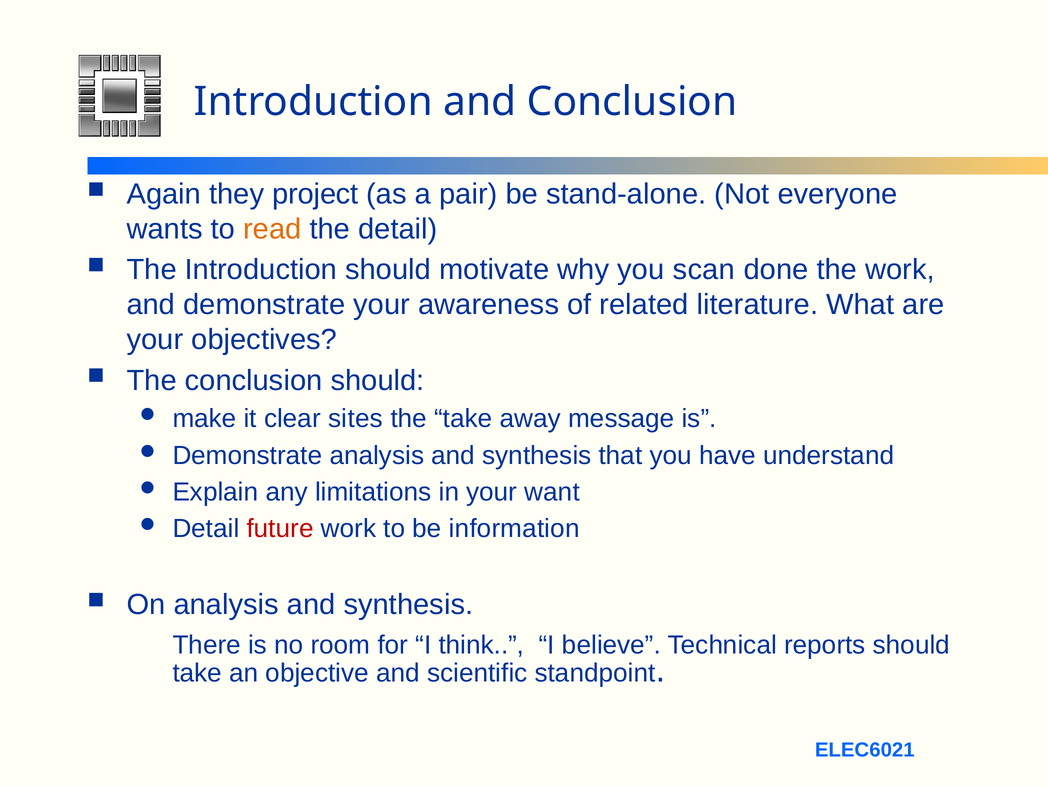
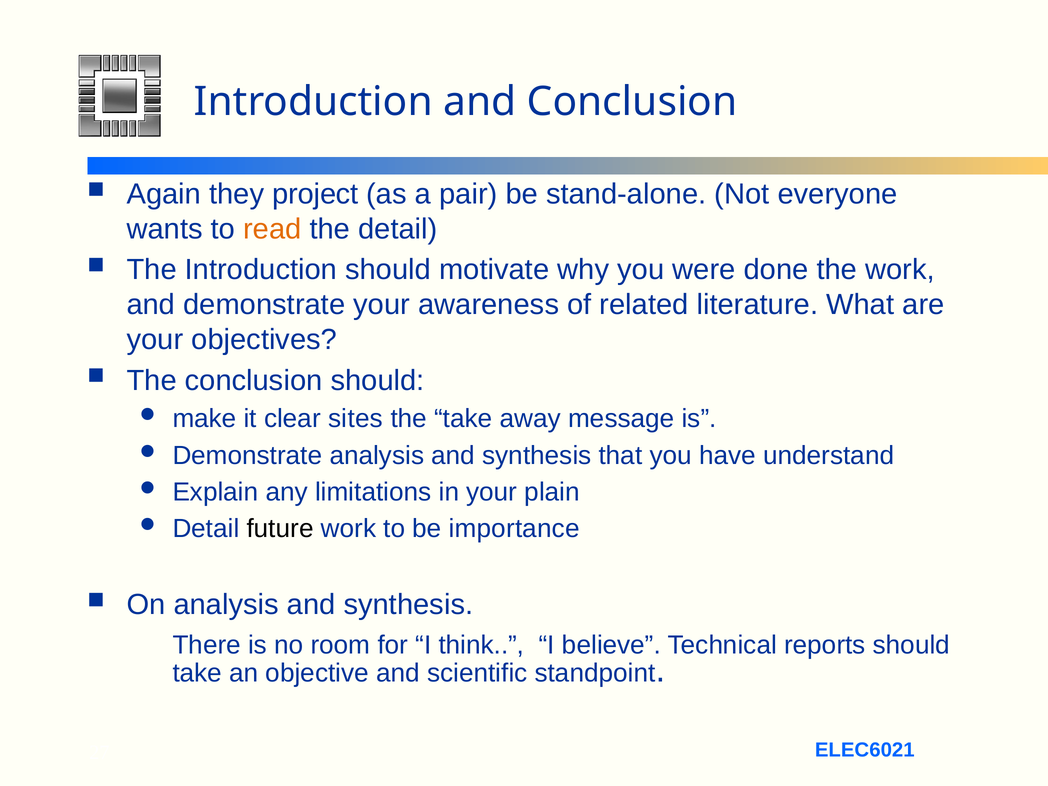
scan: scan -> were
want: want -> plain
future colour: red -> black
information: information -> importance
